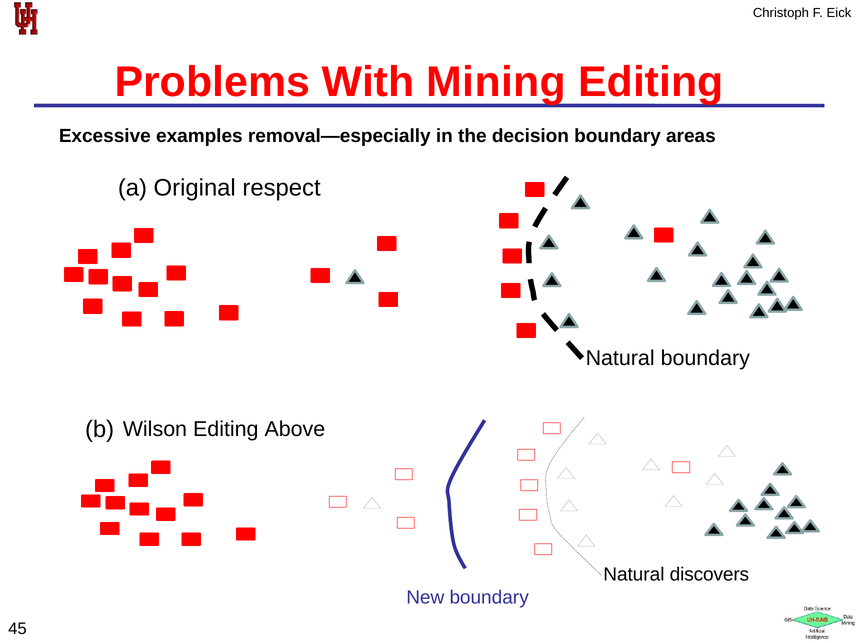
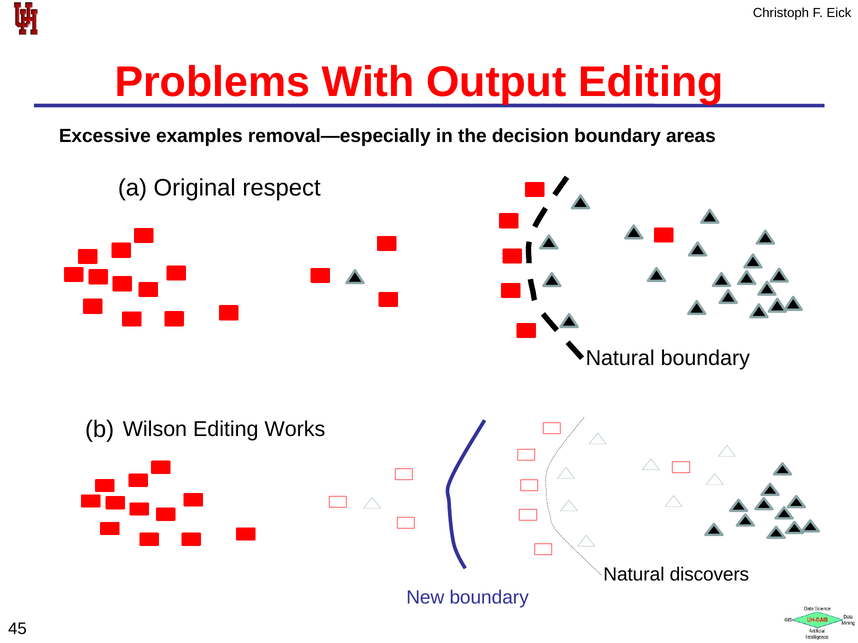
Mining: Mining -> Output
Above: Above -> Works
